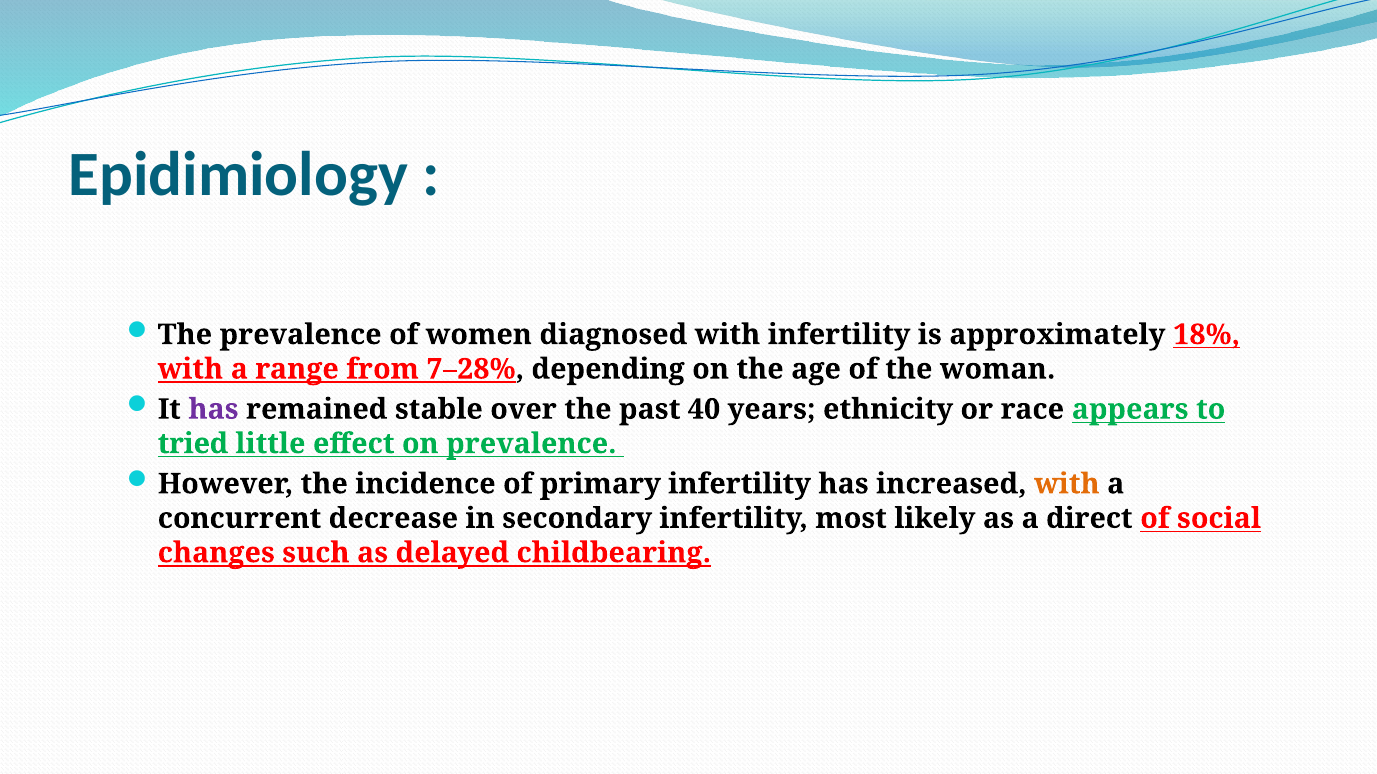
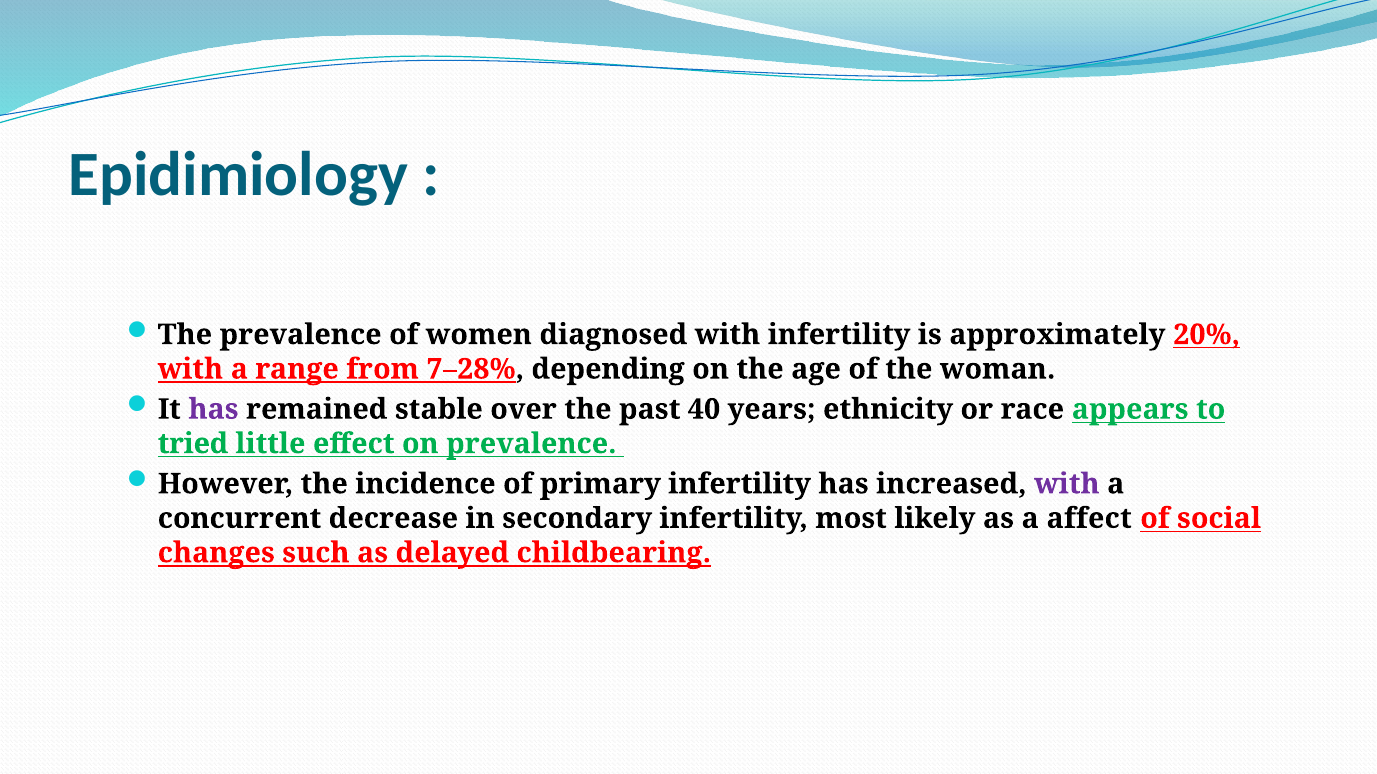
18%: 18% -> 20%
with at (1067, 484) colour: orange -> purple
direct: direct -> affect
